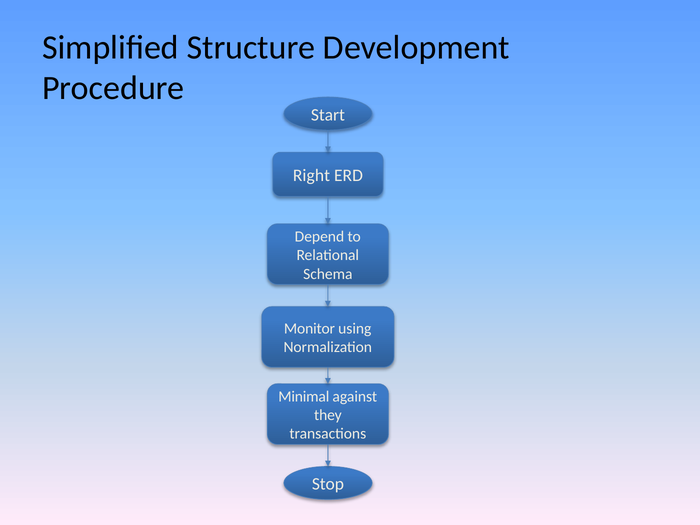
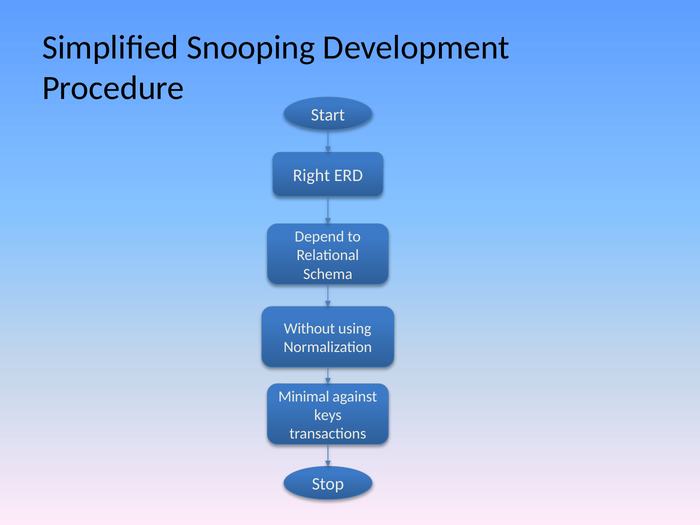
Structure: Structure -> Snooping
Monitor: Monitor -> Without
they: they -> keys
